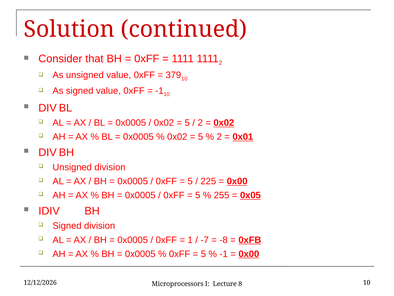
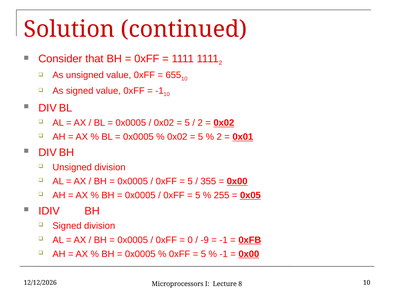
379: 379 -> 655
225: 225 -> 355
1: 1 -> 0
-7: -7 -> -9
-8 at (224, 240): -8 -> -1
